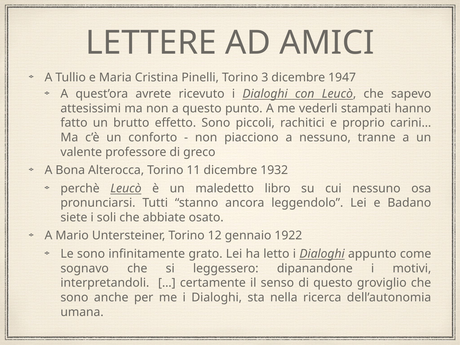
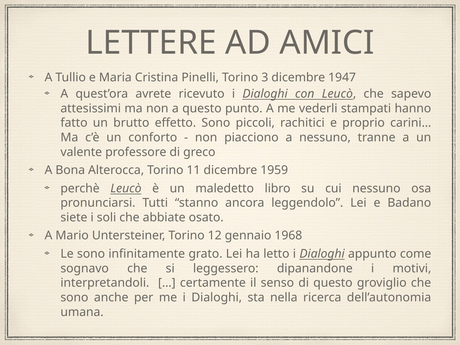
1932: 1932 -> 1959
1922: 1922 -> 1968
